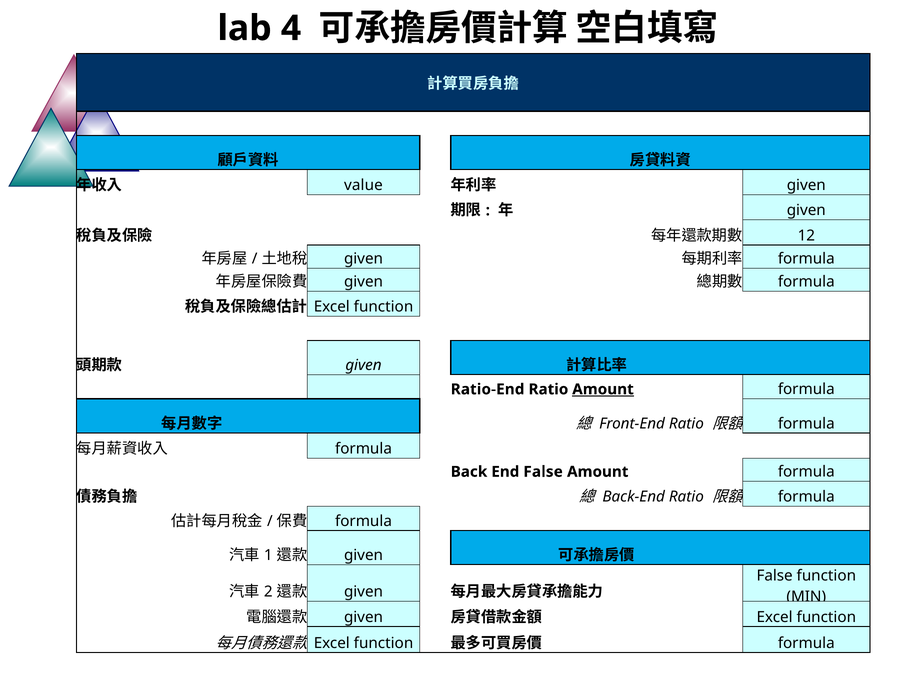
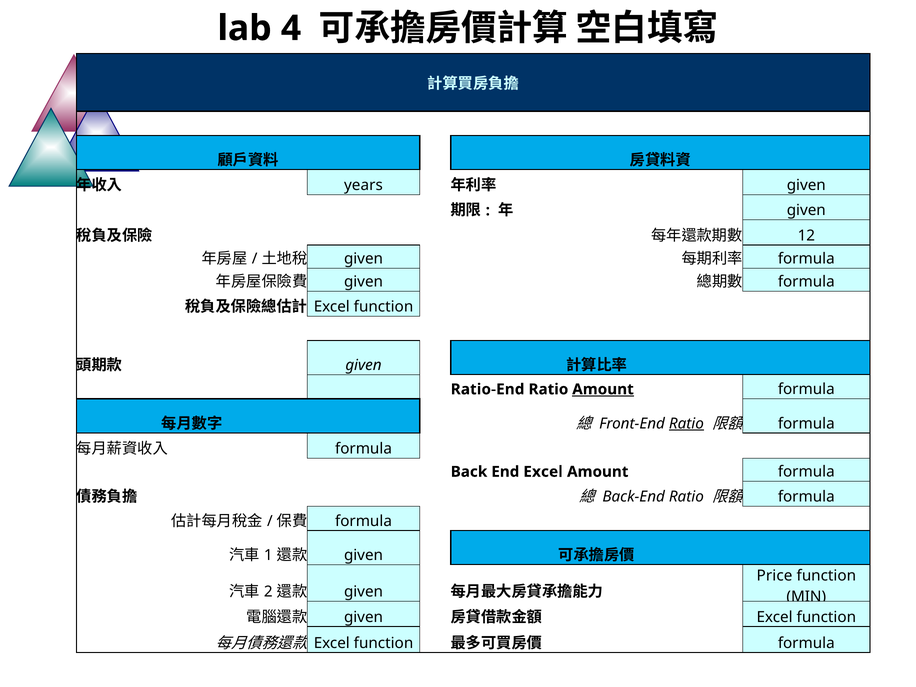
value: value -> years
Ratio at (686, 424) underline: none -> present
End False: False -> Excel
False at (775, 576): False -> Price
